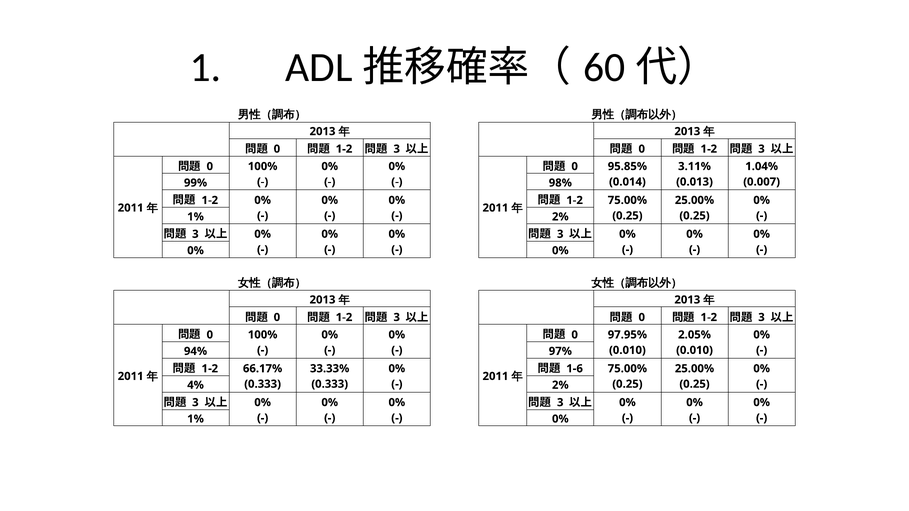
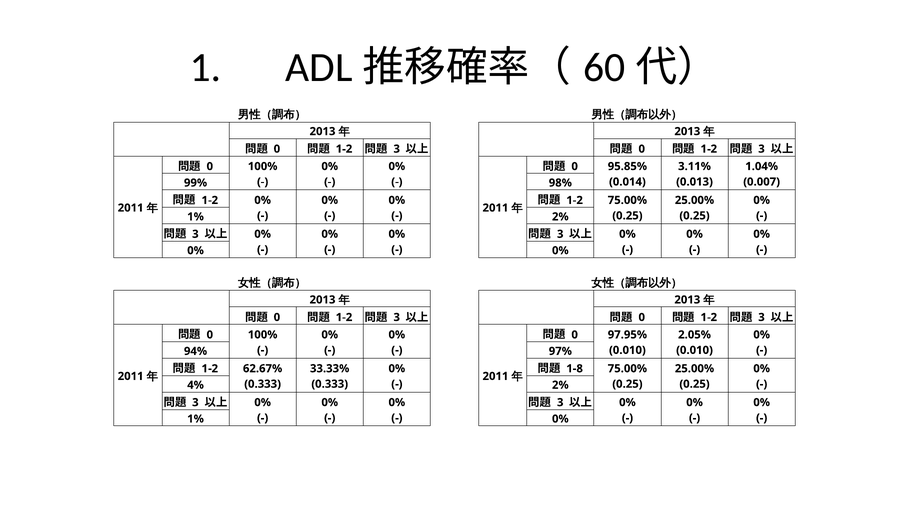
66.17%: 66.17% -> 62.67%
1-6: 1-6 -> 1-8
